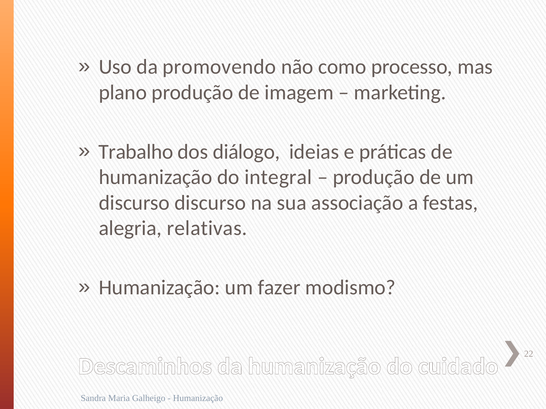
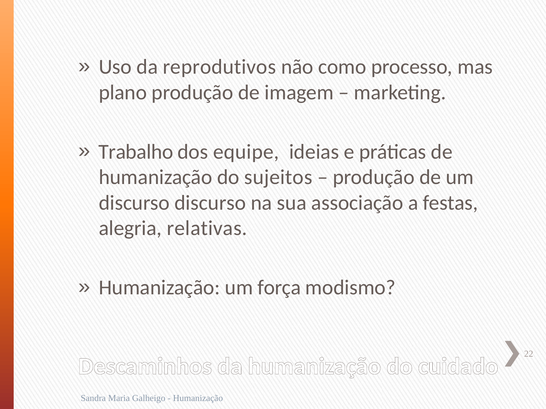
promovendo: promovendo -> reprodutivos
diálogo: diálogo -> equipe
integral: integral -> sujeitos
fazer: fazer -> força
